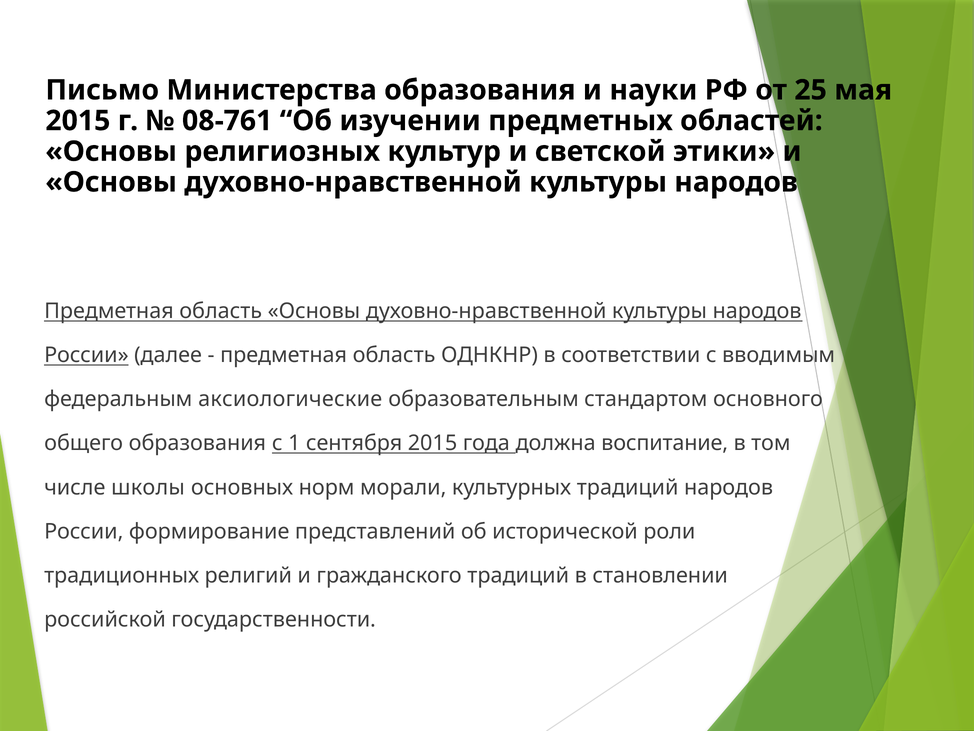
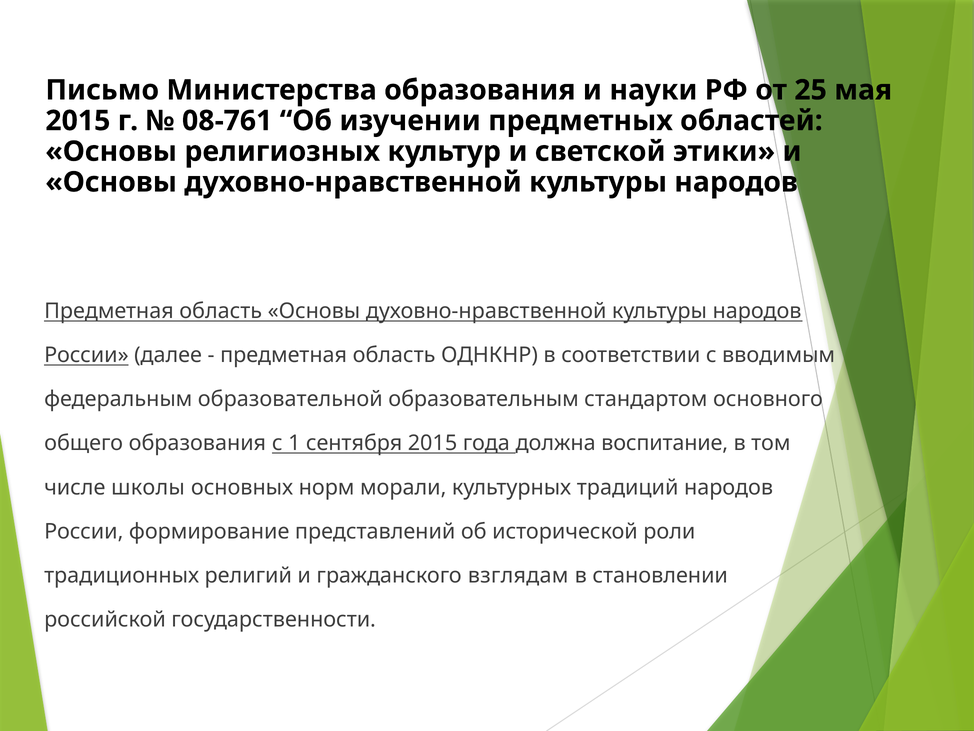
аксиологические: аксиологические -> образовательной
гражданского традиций: традиций -> взглядам
